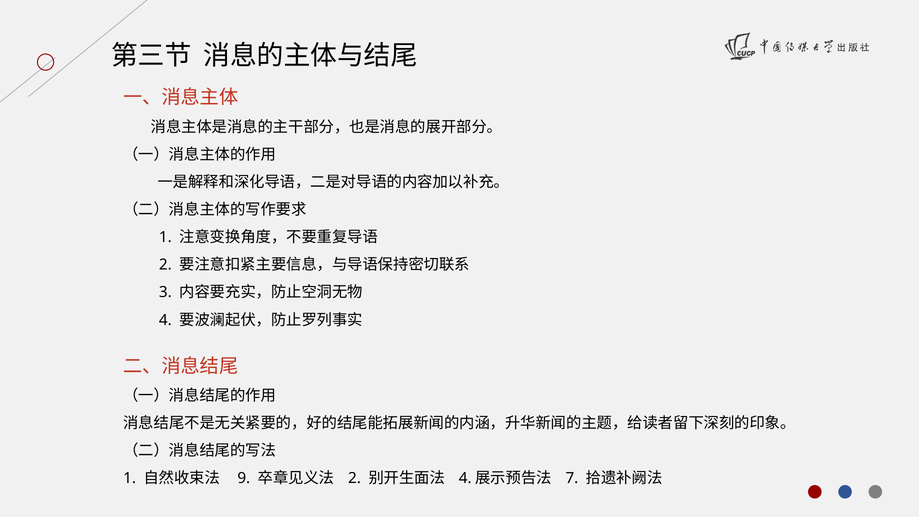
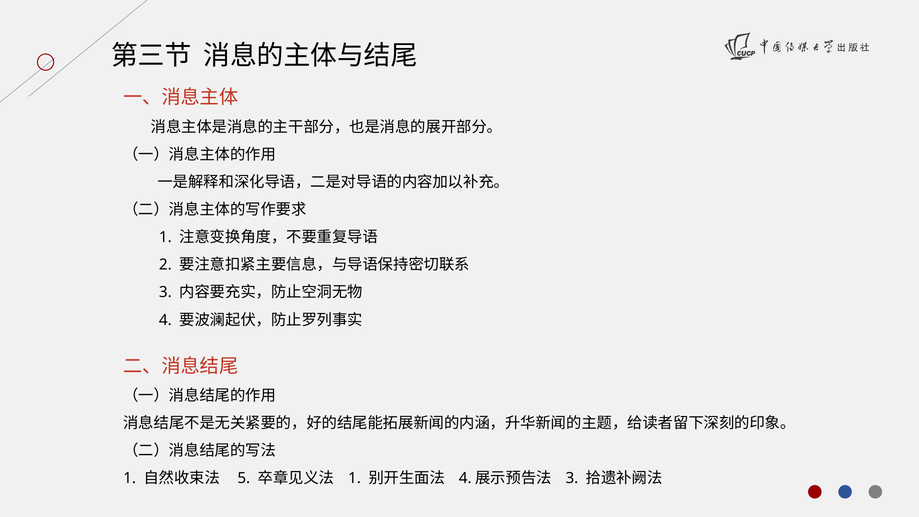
9: 9 -> 5
2 at (355, 478): 2 -> 1
7 at (572, 478): 7 -> 3
